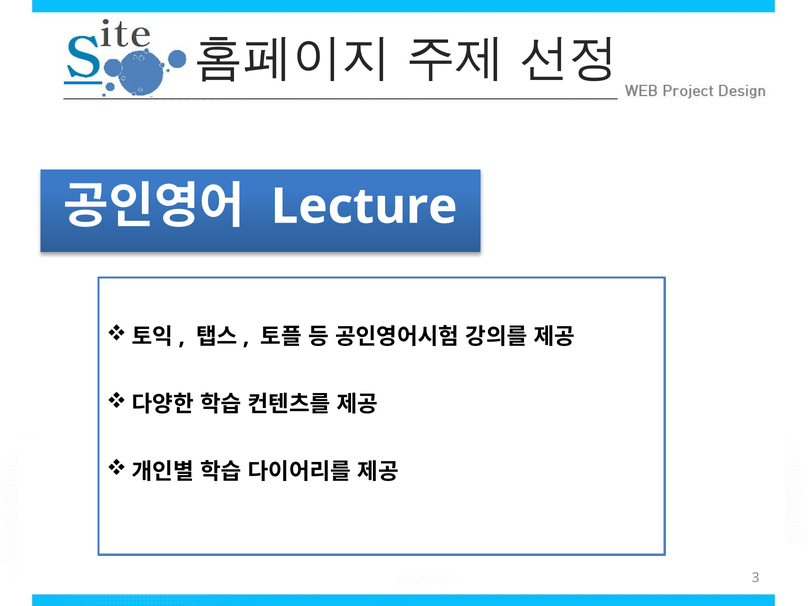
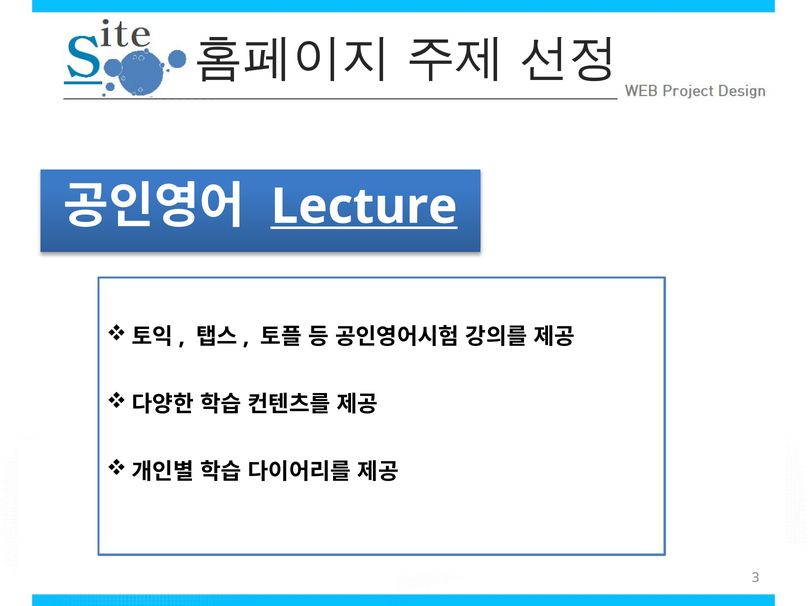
Lecture underline: none -> present
